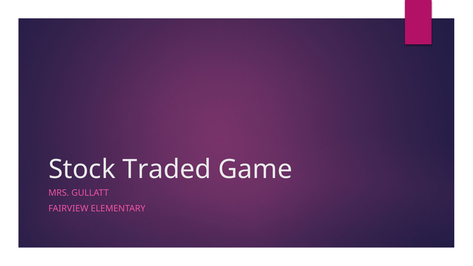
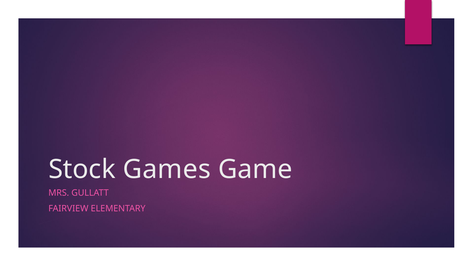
Traded: Traded -> Games
